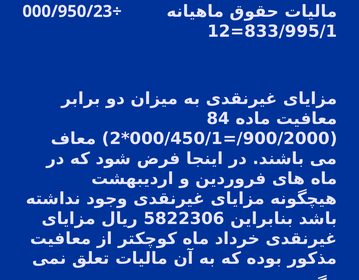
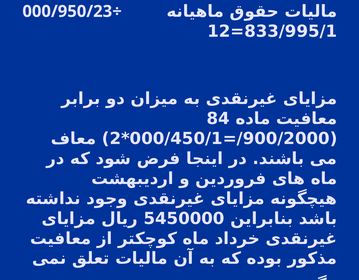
5822306: 5822306 -> 5450000
